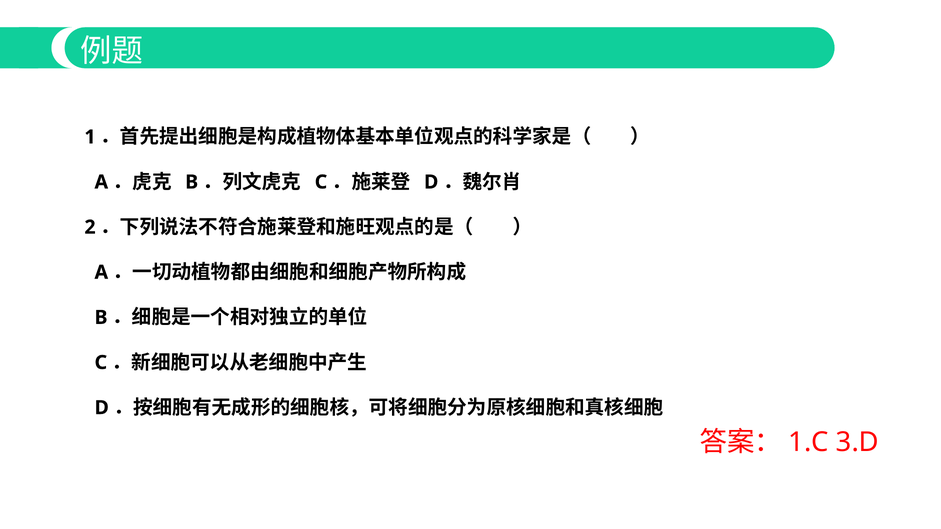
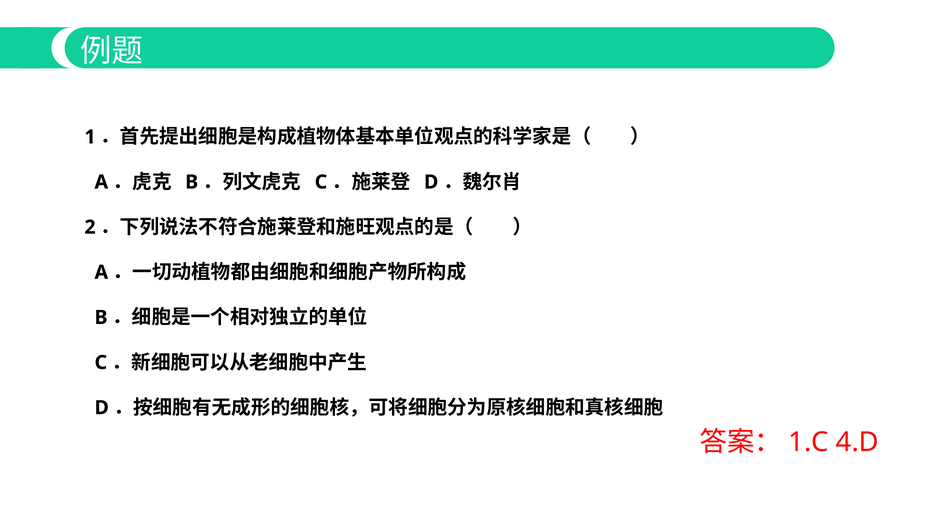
3.D: 3.D -> 4.D
